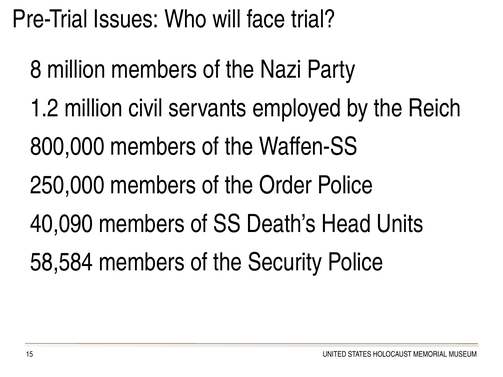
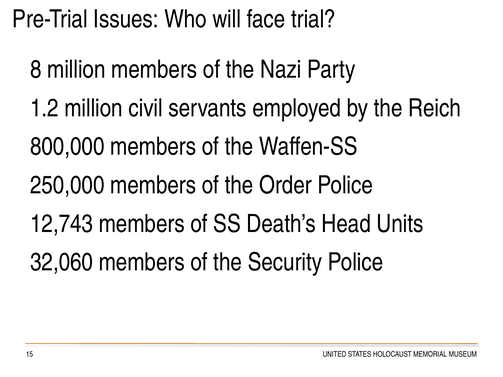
40,090: 40,090 -> 12,743
58,584: 58,584 -> 32,060
